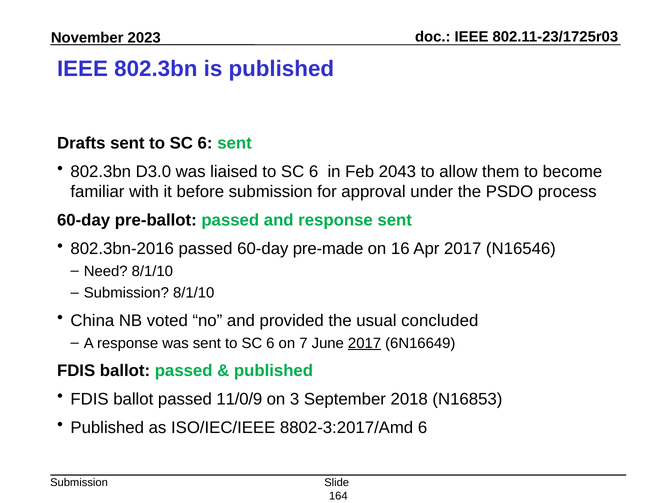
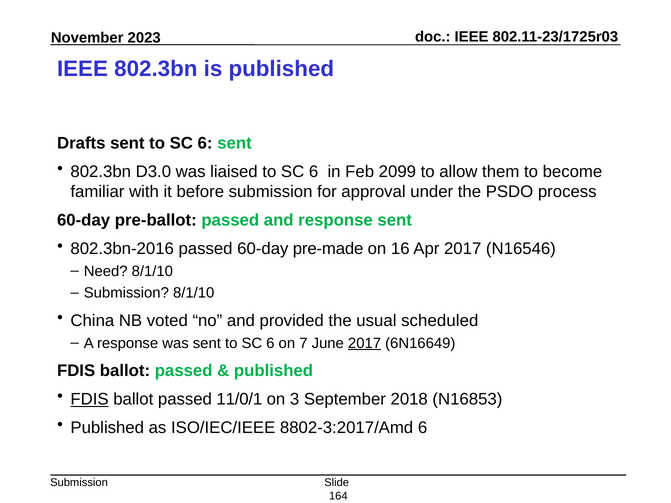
2043: 2043 -> 2099
concluded: concluded -> scheduled
FDIS at (90, 399) underline: none -> present
11/0/9: 11/0/9 -> 11/0/1
